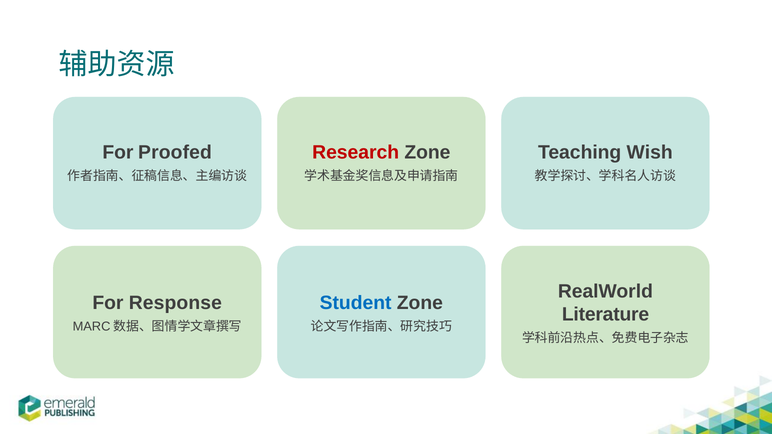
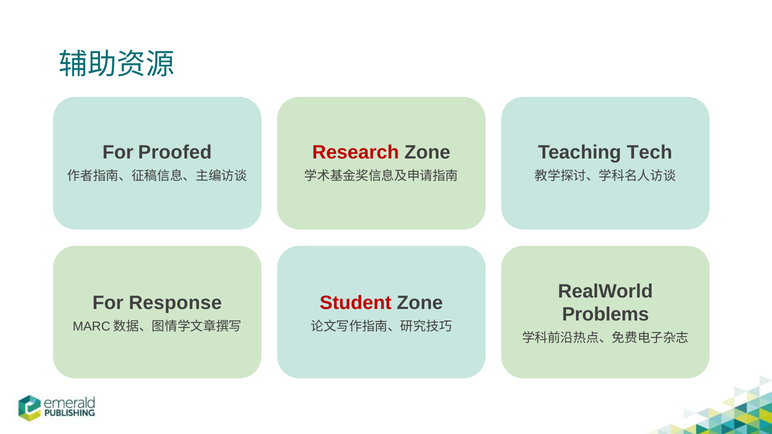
Wish: Wish -> Tech
Student colour: blue -> red
Literature: Literature -> Problems
